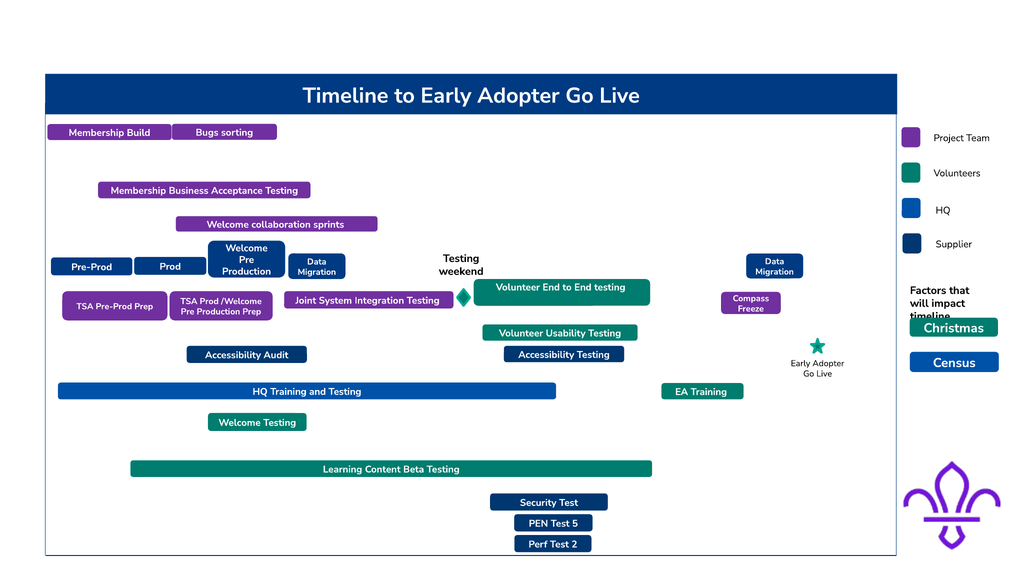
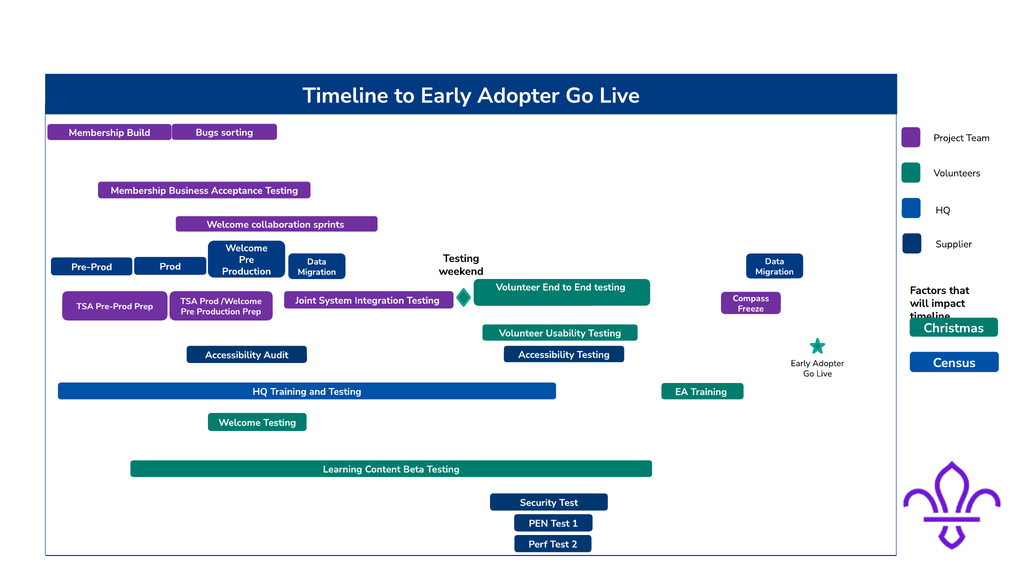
5: 5 -> 1
